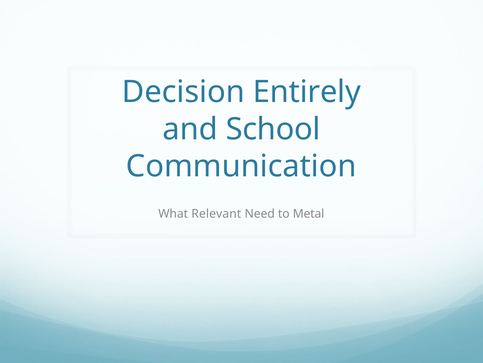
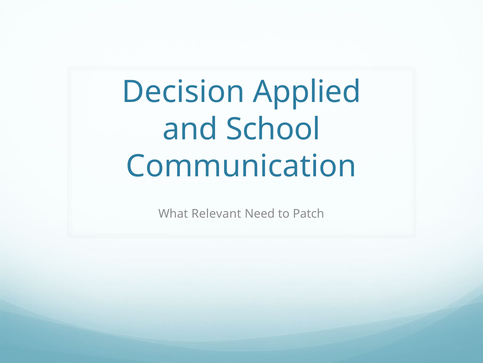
Entirely: Entirely -> Applied
Metal: Metal -> Patch
